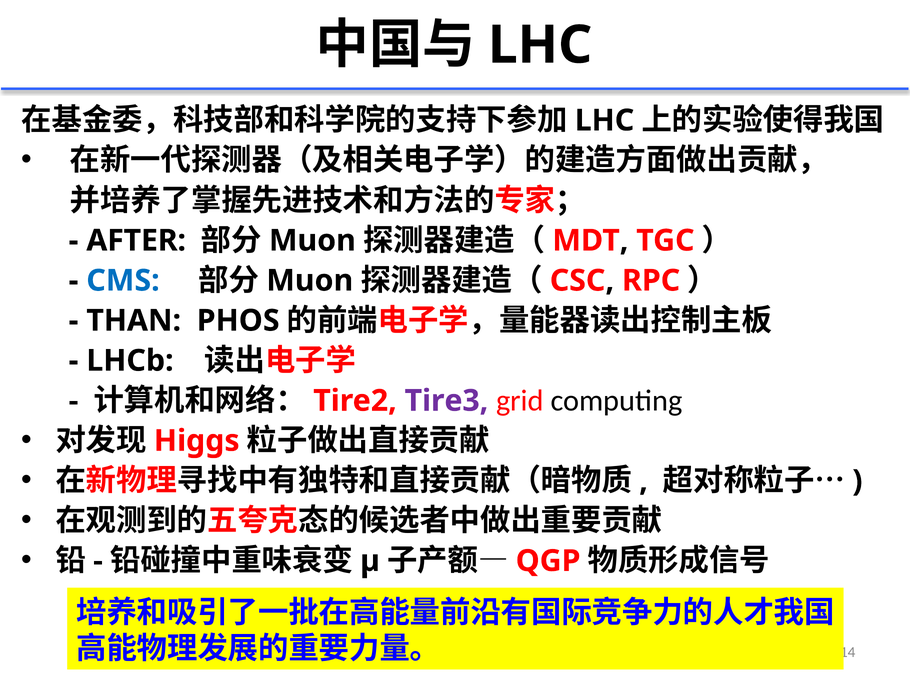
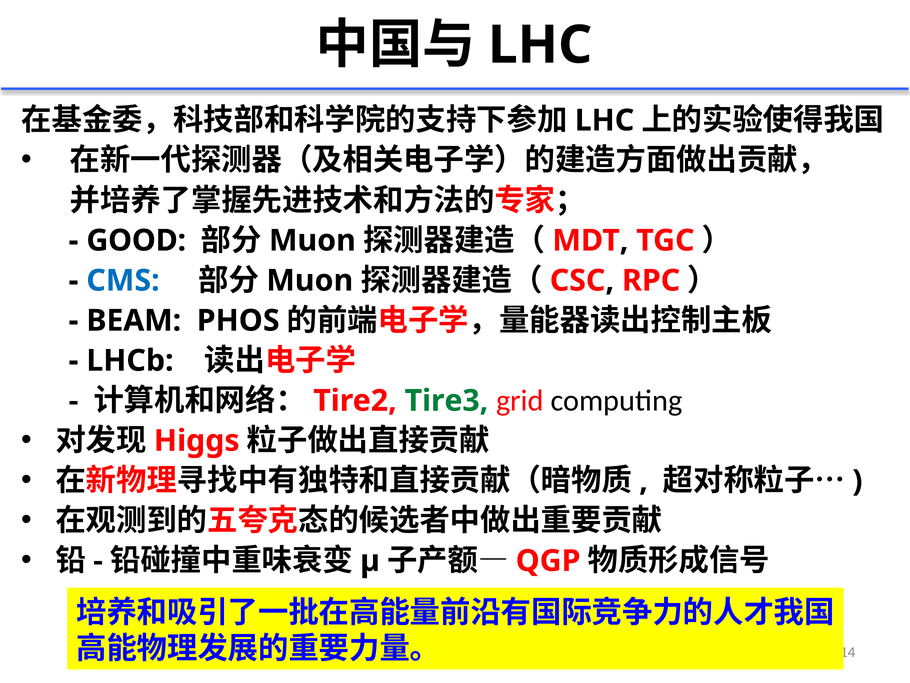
AFTER: AFTER -> GOOD
THAN: THAN -> BEAM
Tire3 colour: purple -> green
